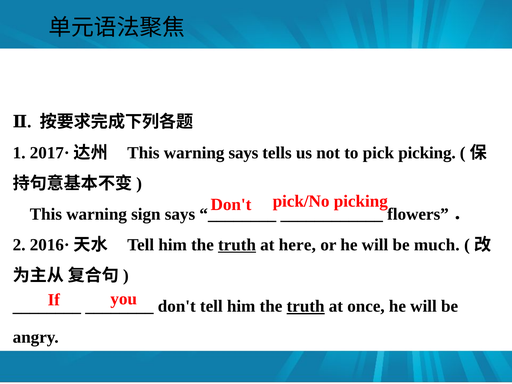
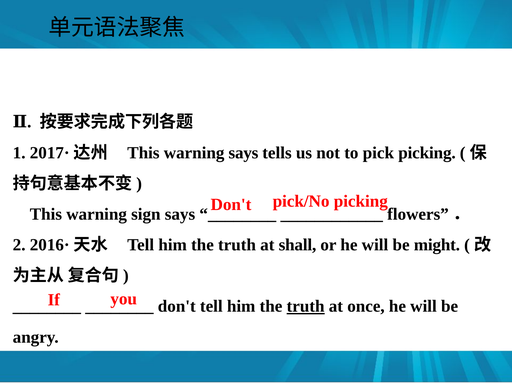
truth at (237, 245) underline: present -> none
here: here -> shall
much: much -> might
